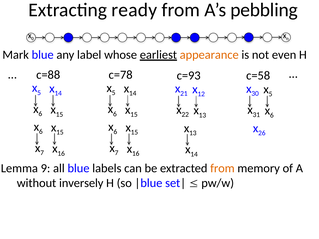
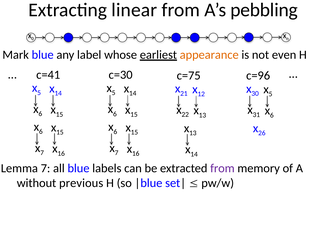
ready: ready -> linear
c=88: c=88 -> c=41
c=78: c=78 -> c=30
c=93: c=93 -> c=75
c=58: c=58 -> c=96
Lemma 9: 9 -> 7
from at (222, 168) colour: orange -> purple
inversely: inversely -> previous
